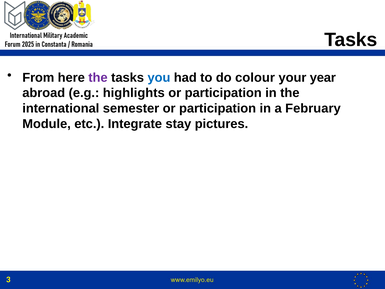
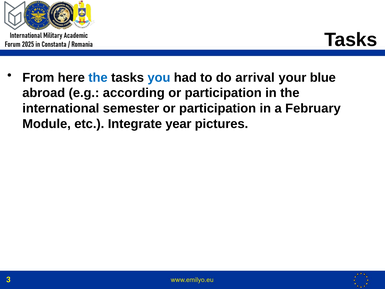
the at (98, 77) colour: purple -> blue
colour: colour -> arrival
year: year -> blue
highlights: highlights -> according
stay: stay -> year
